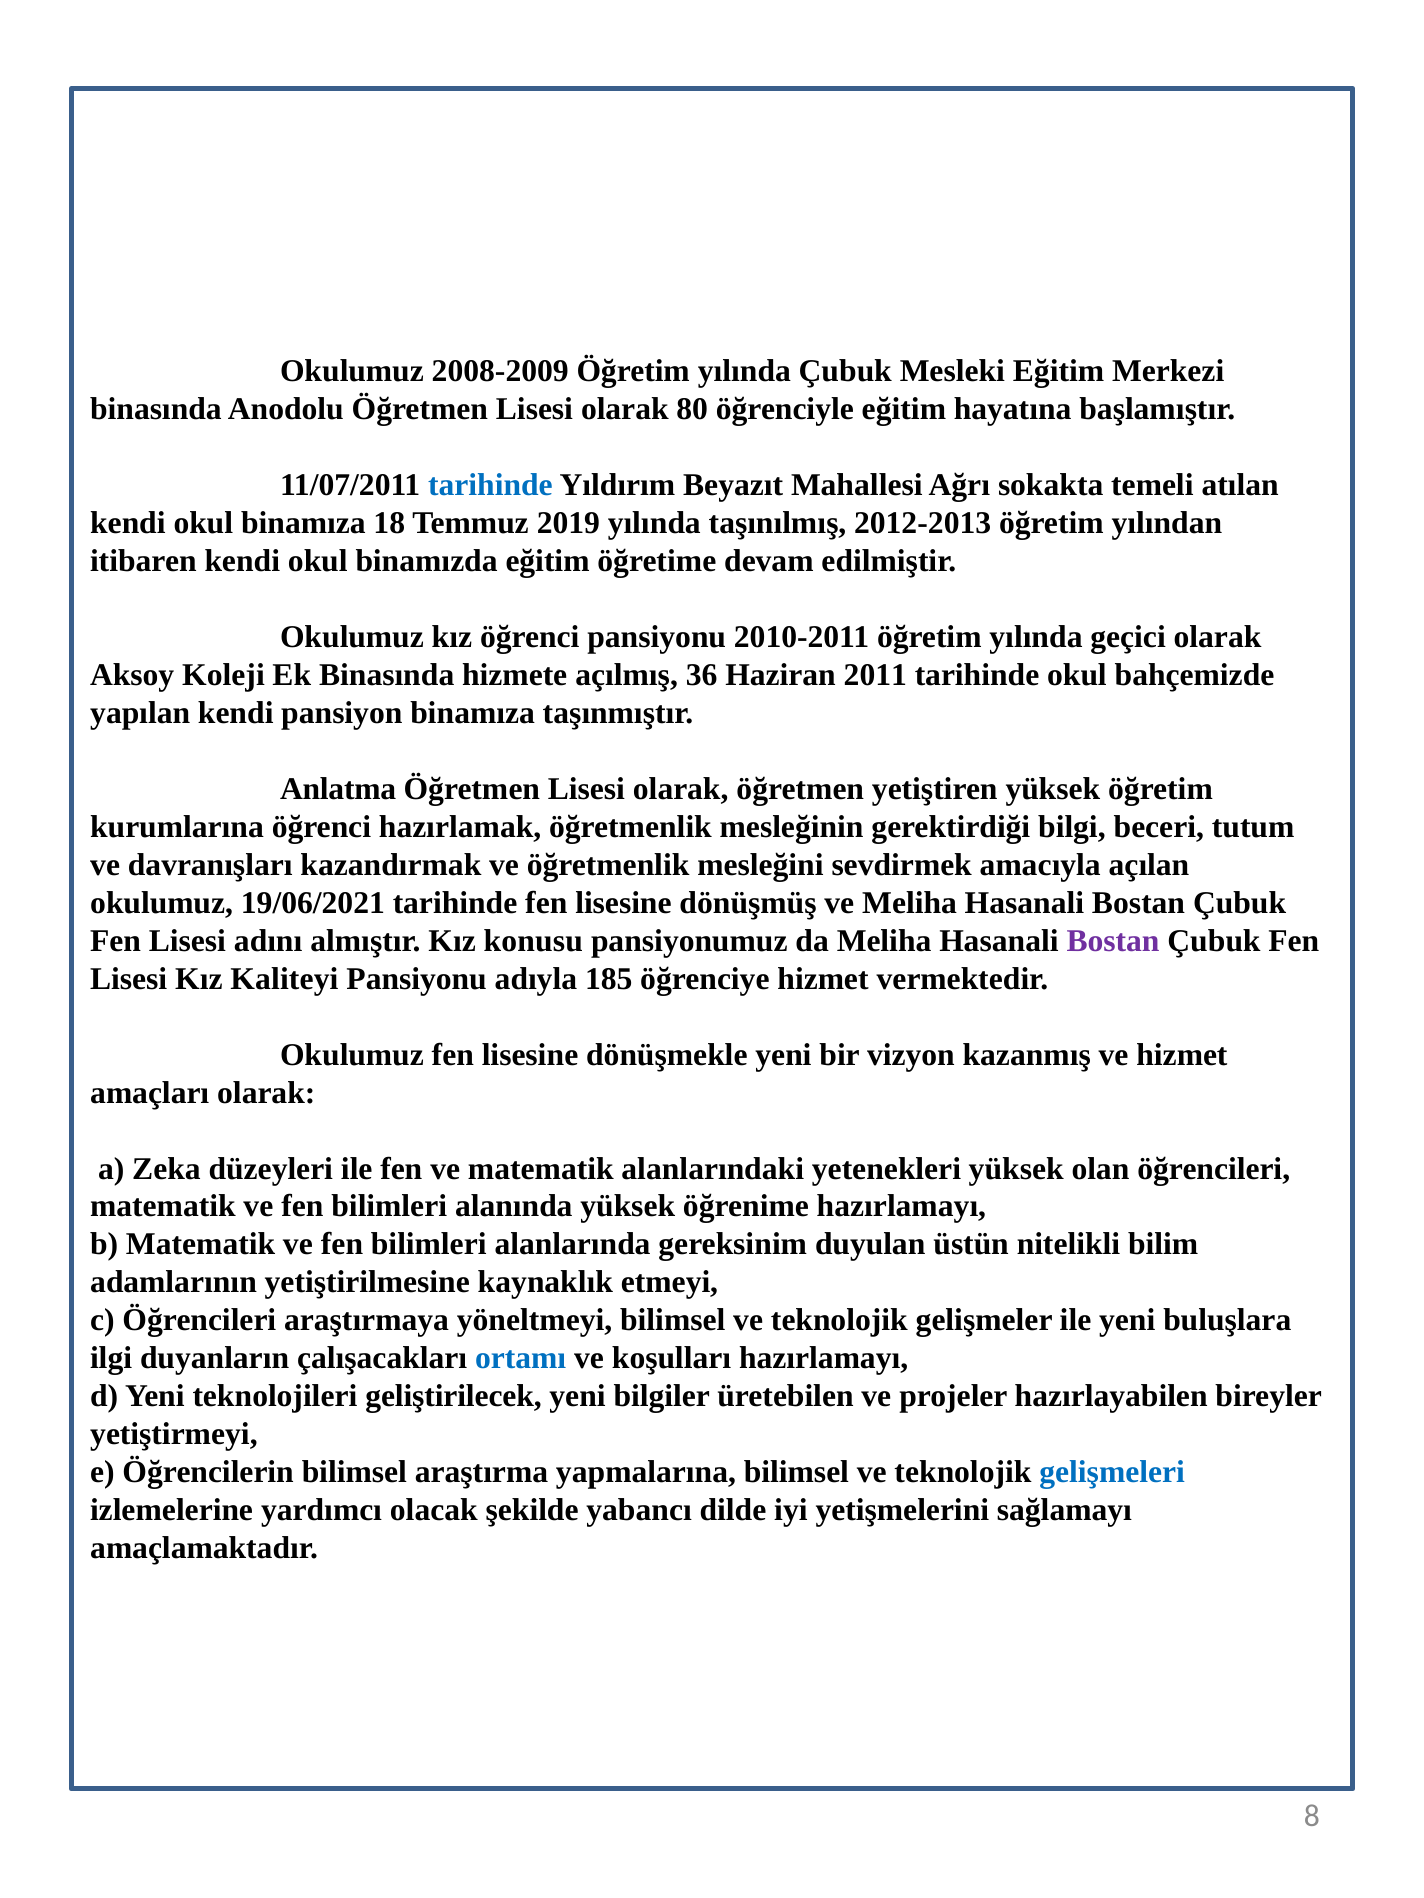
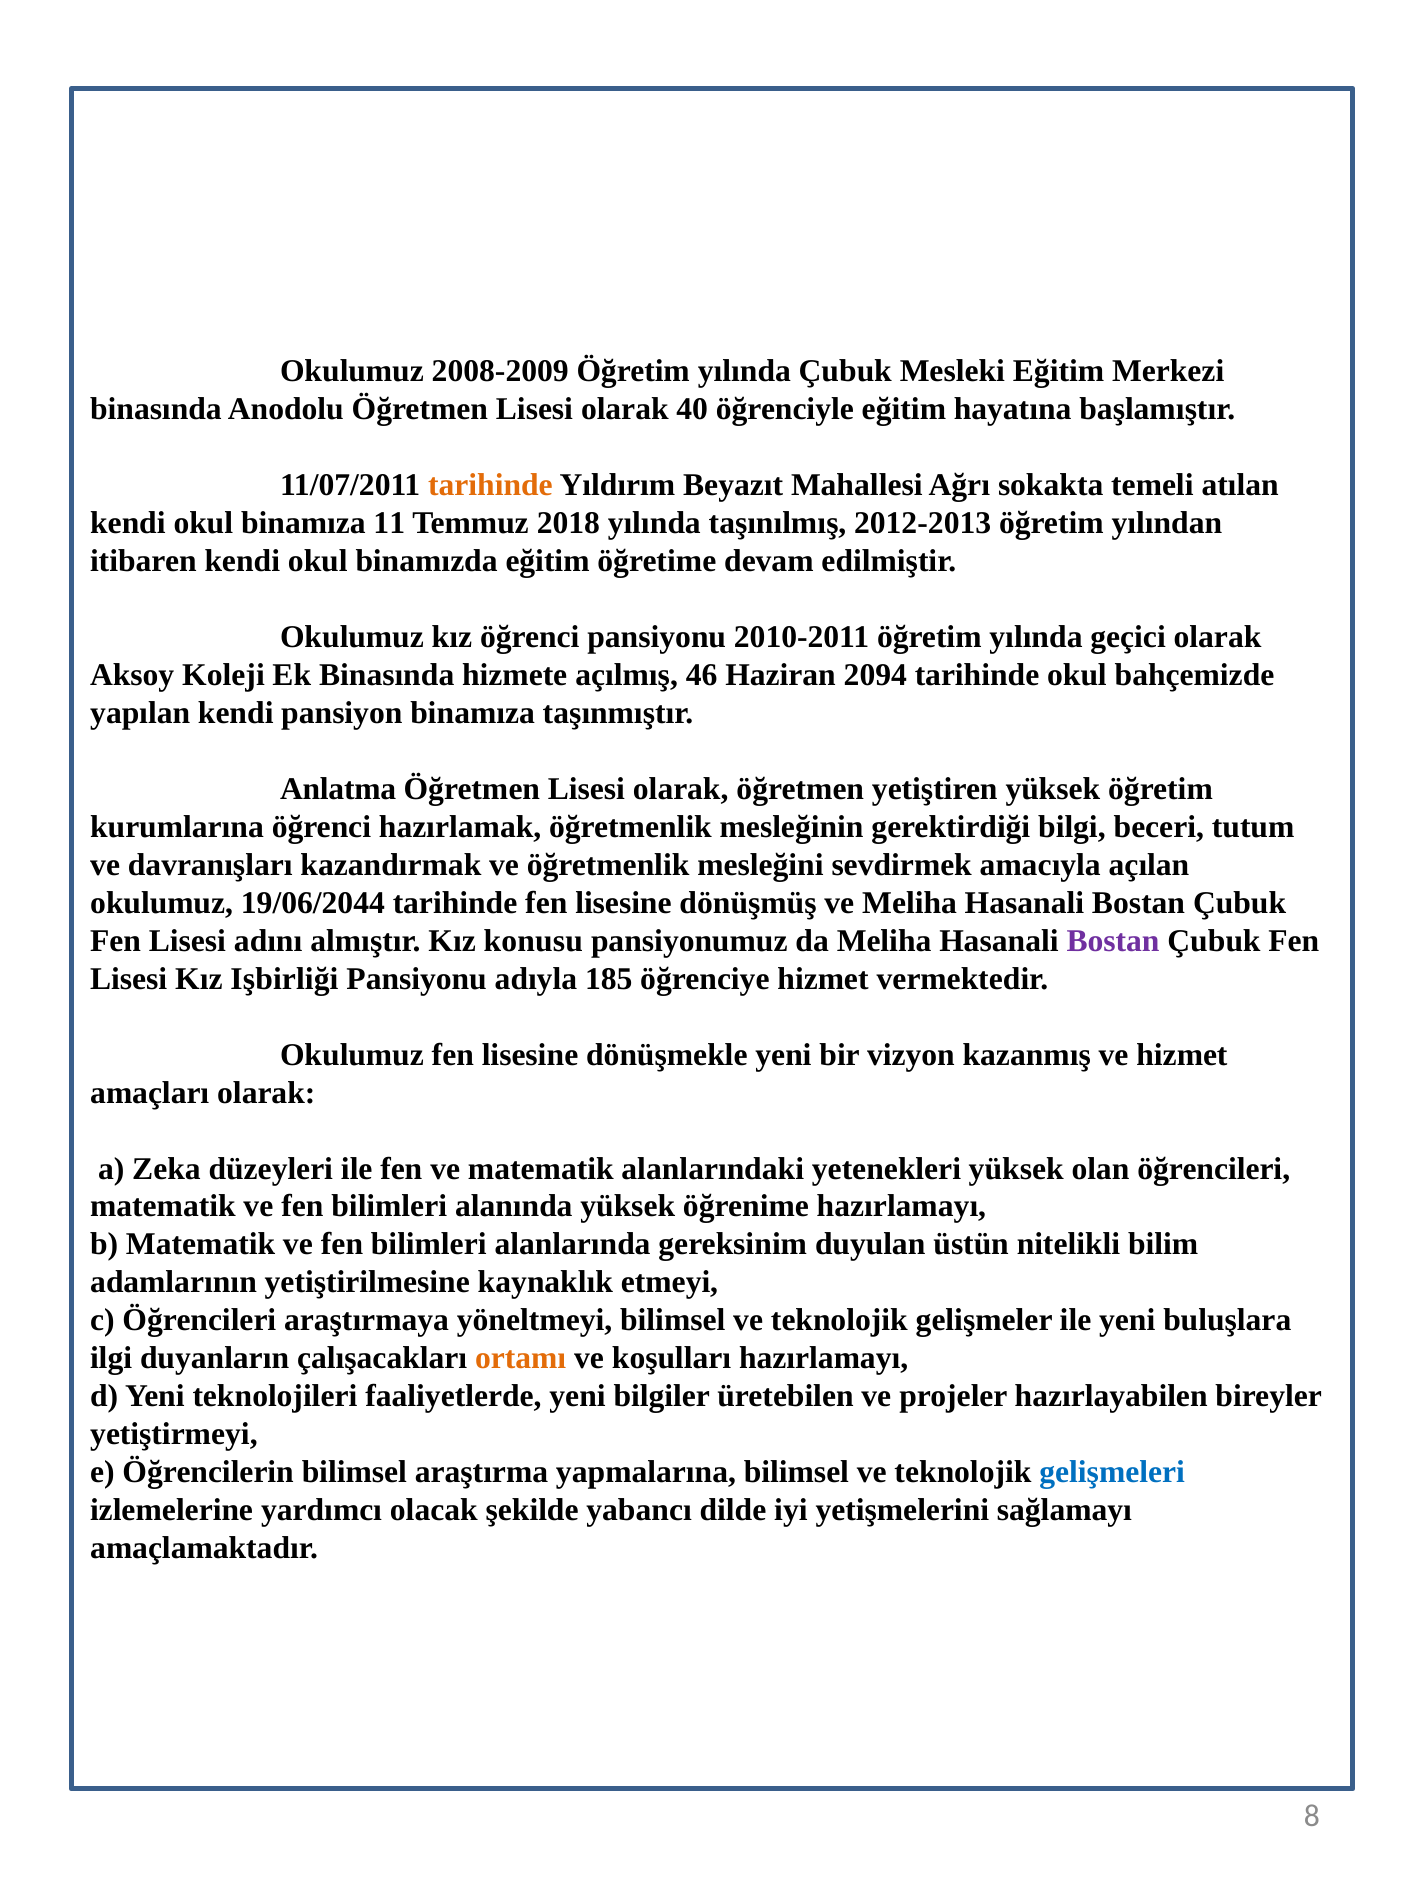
80: 80 -> 40
tarihinde at (490, 485) colour: blue -> orange
18: 18 -> 11
2019: 2019 -> 2018
36: 36 -> 46
2011: 2011 -> 2094
19/06/2021: 19/06/2021 -> 19/06/2044
Kaliteyi: Kaliteyi -> Işbirliği
ortamı colour: blue -> orange
geliştirilecek: geliştirilecek -> faaliyetlerde
